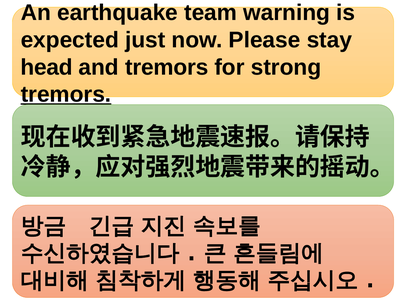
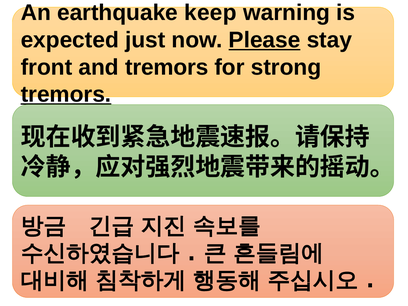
team: team -> keep
Please underline: none -> present
head: head -> front
